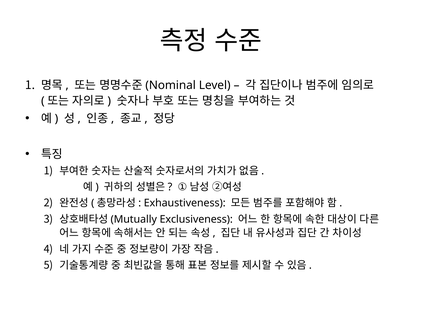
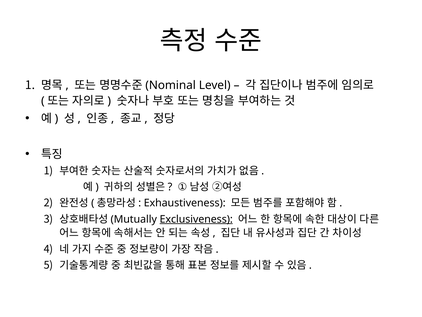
Exclusiveness underline: none -> present
